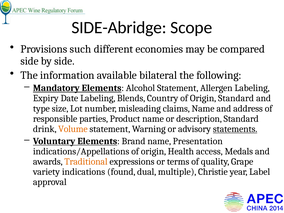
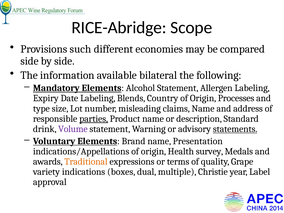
SIDE-Abridge: SIDE-Abridge -> RICE-Abridge
Origin Standard: Standard -> Processes
parties underline: none -> present
Volume colour: orange -> purple
access: access -> survey
found: found -> boxes
